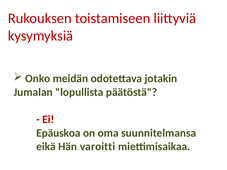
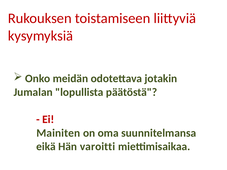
Epäuskoa: Epäuskoa -> Mainiten
